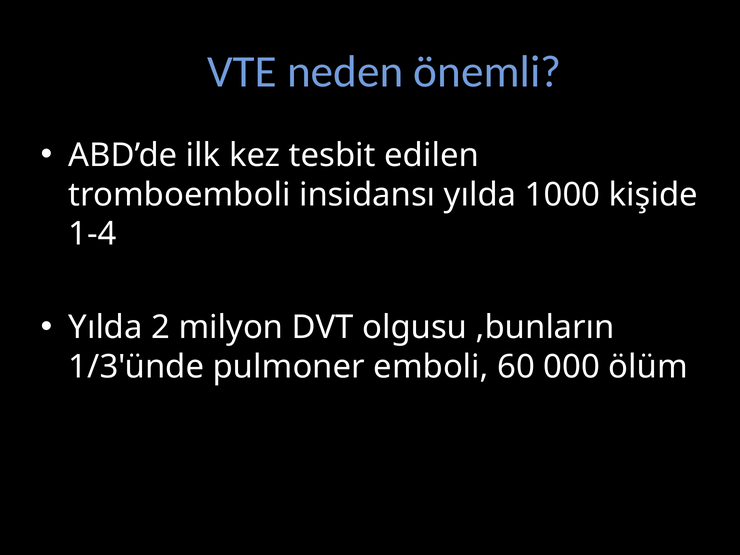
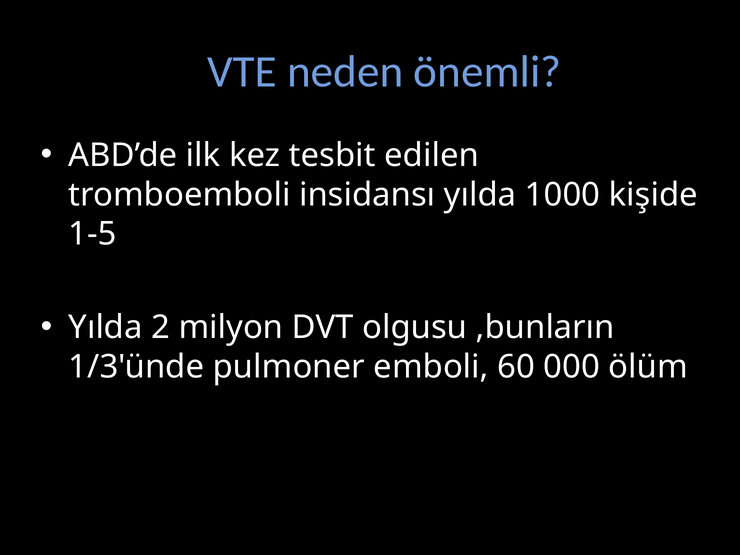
1-4: 1-4 -> 1-5
